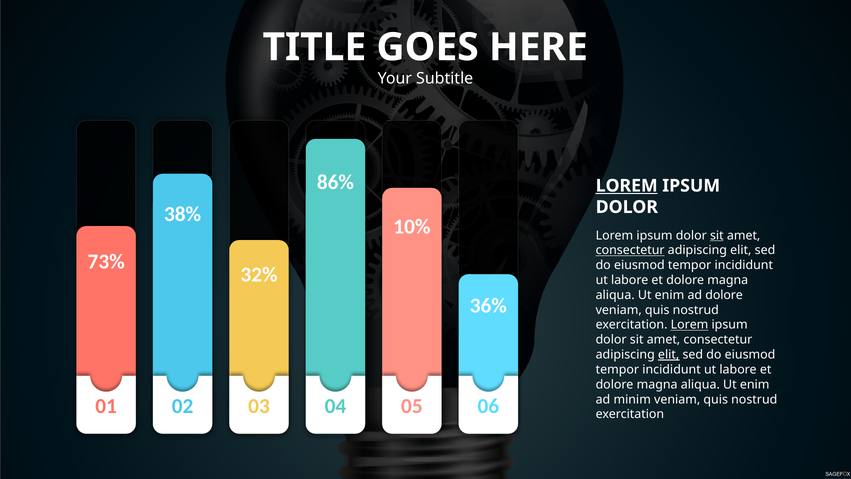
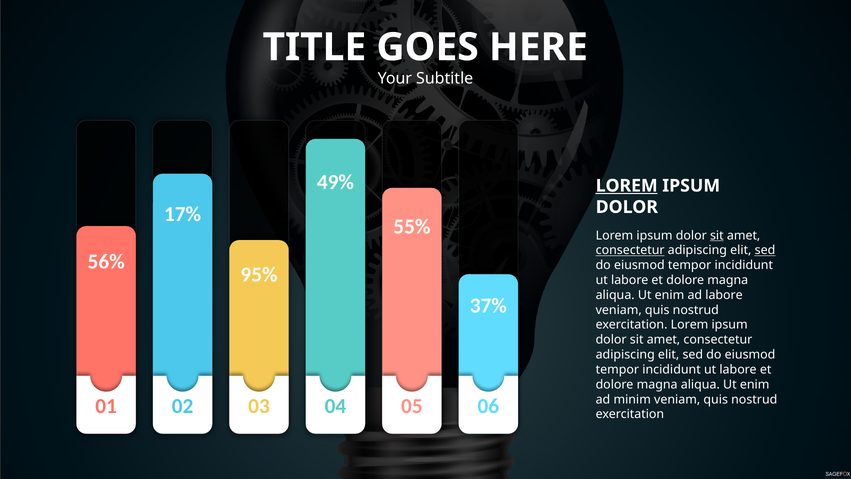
86%: 86% -> 49%
38%: 38% -> 17%
10%: 10% -> 55%
sed at (765, 250) underline: none -> present
73%: 73% -> 56%
32%: 32% -> 95%
ad dolore: dolore -> labore
36%: 36% -> 37%
Lorem at (690, 325) underline: present -> none
elit at (669, 354) underline: present -> none
